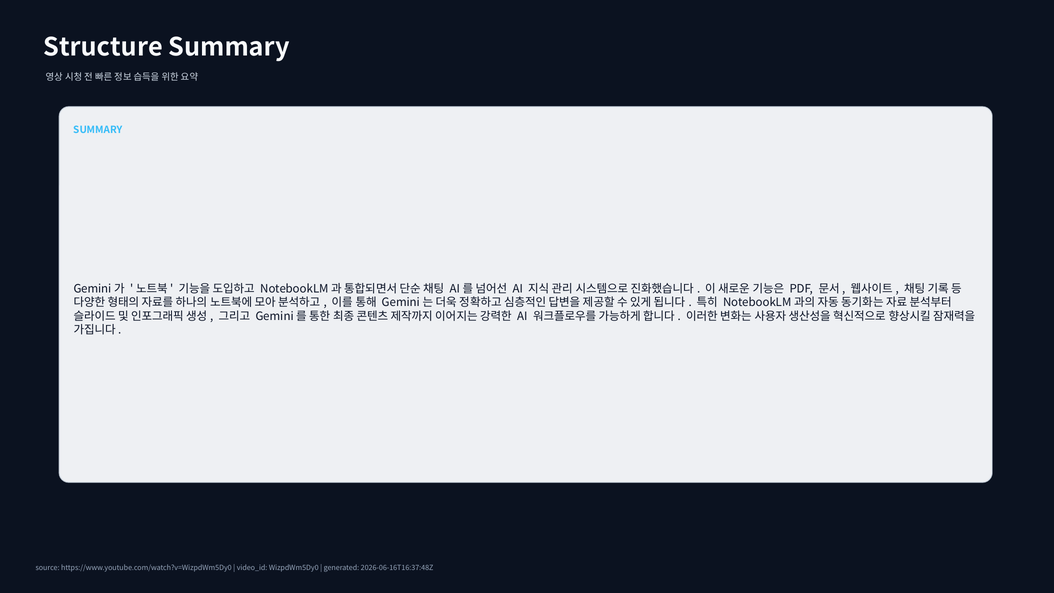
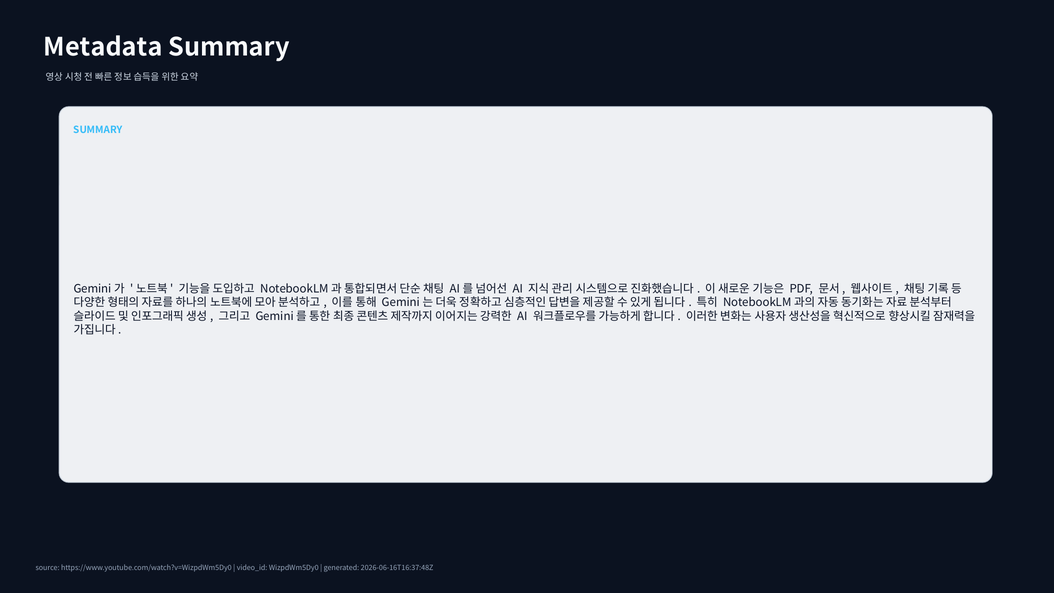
Structure: Structure -> Metadata
